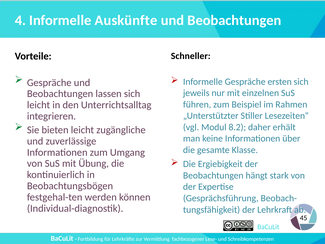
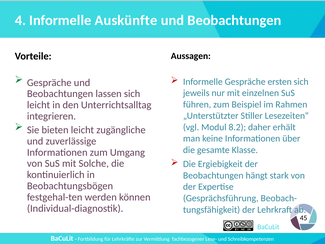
Schneller: Schneller -> Aussagen
Übung: Übung -> Solche
